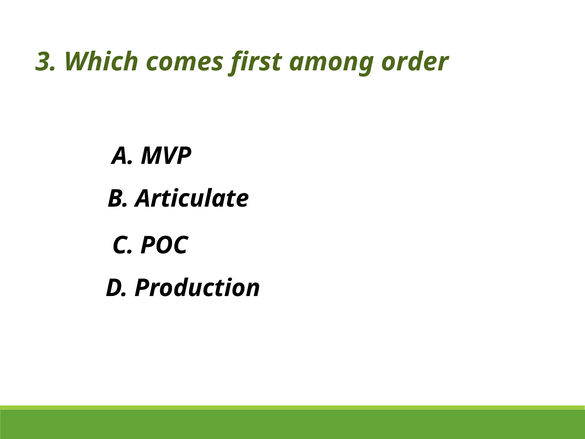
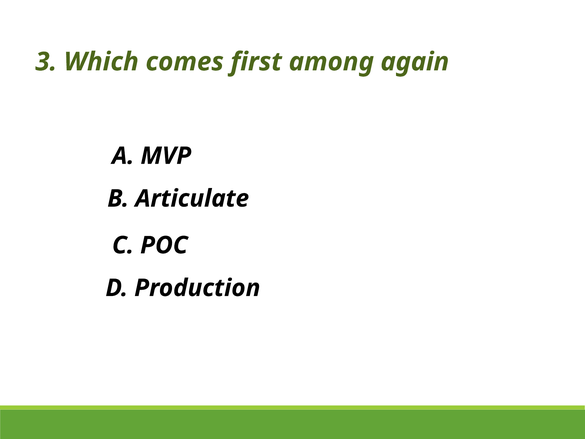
order: order -> again
